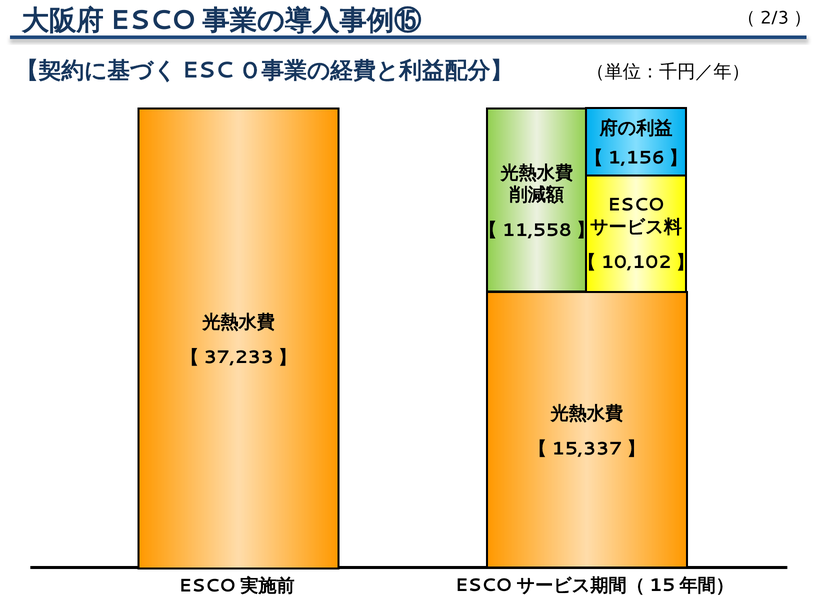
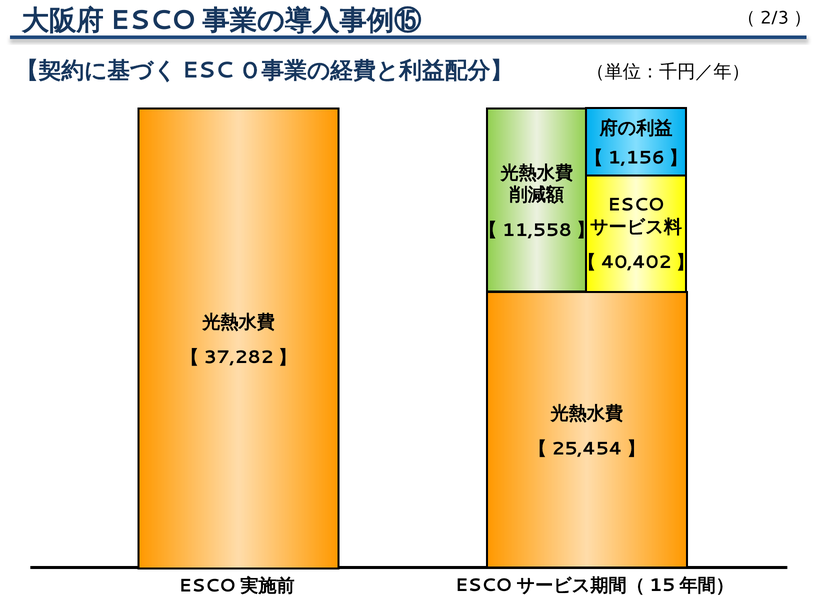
10,102: 10,102 -> 40,402
37,233: 37,233 -> 37,282
15,337: 15,337 -> 25,454
